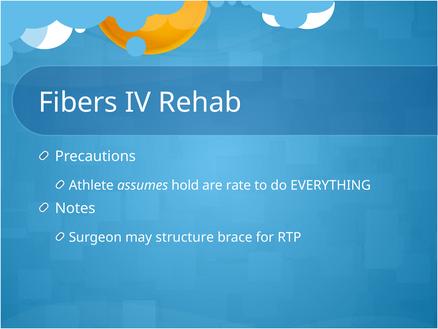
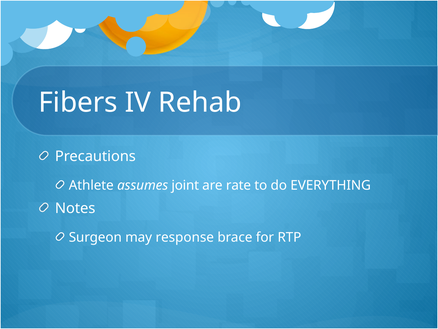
hold: hold -> joint
structure: structure -> response
